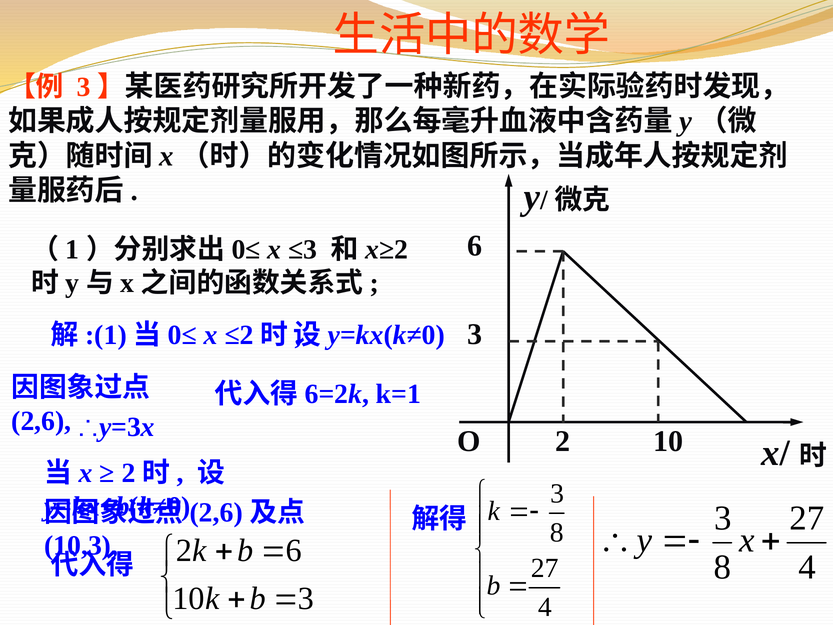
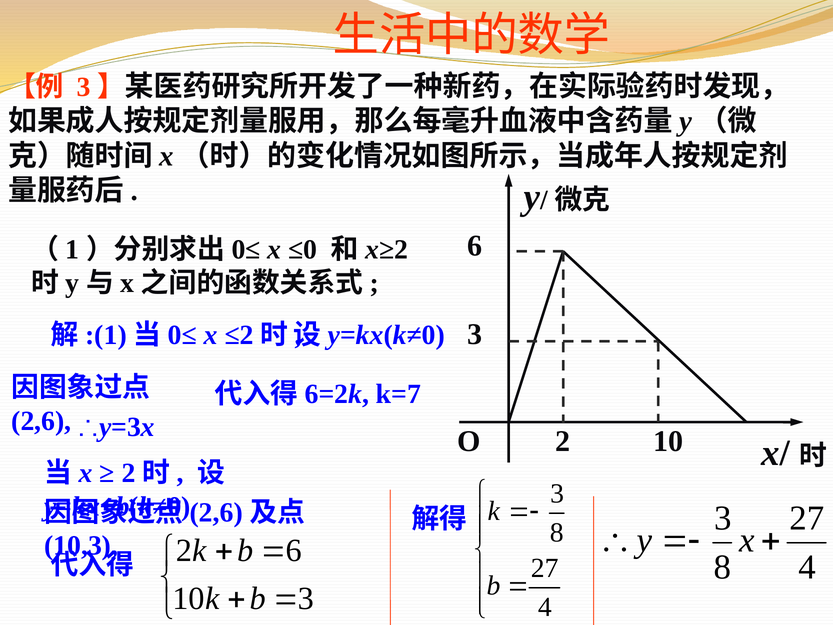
≤3: ≤3 -> ≤0
k=1: k=1 -> k=7
